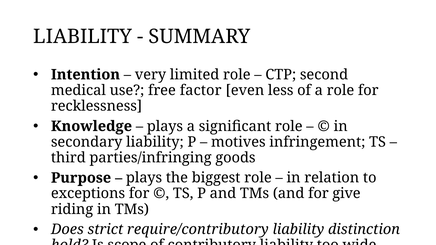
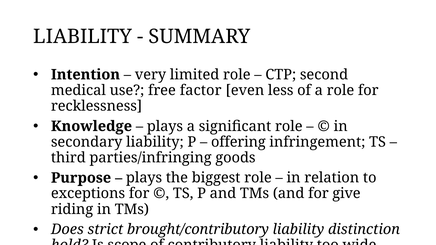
motives: motives -> offering
require/contributory: require/contributory -> brought/contributory
